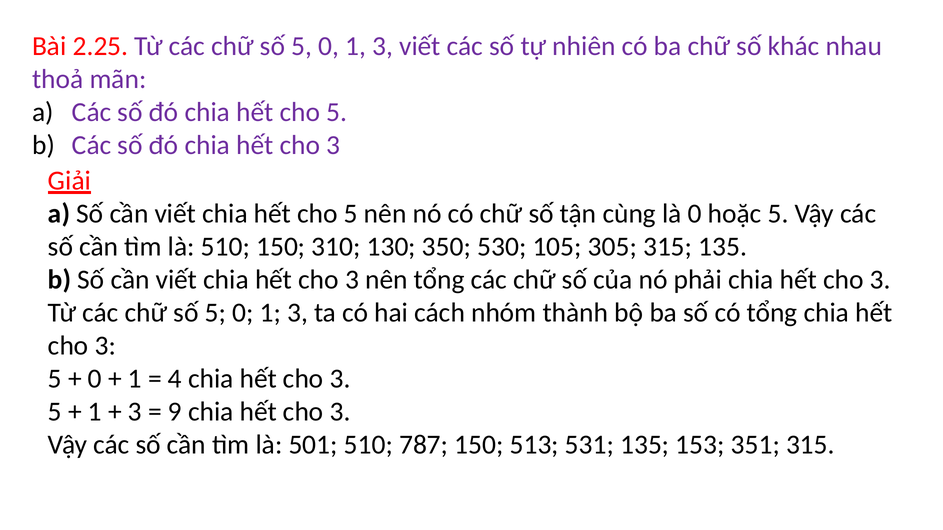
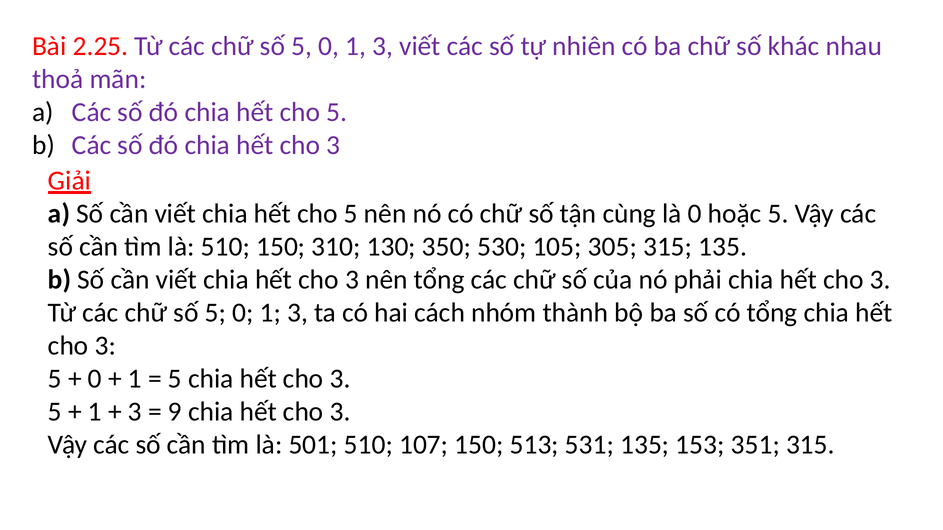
4 at (175, 379): 4 -> 5
787: 787 -> 107
